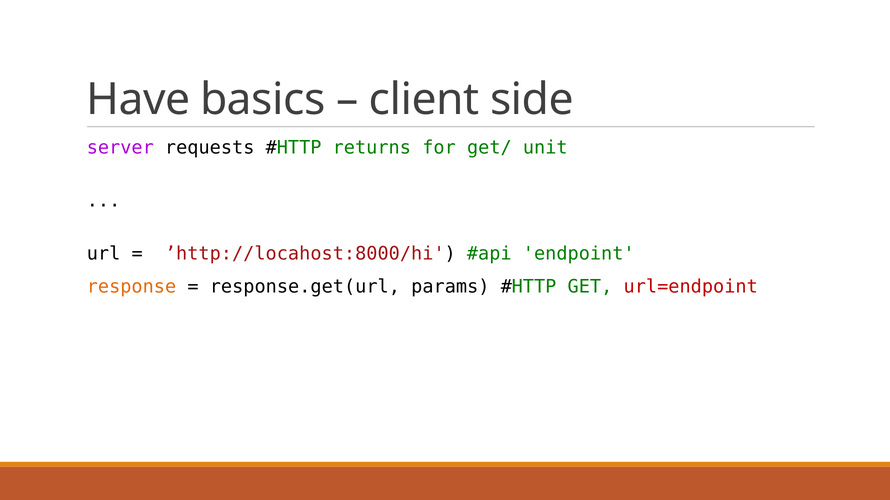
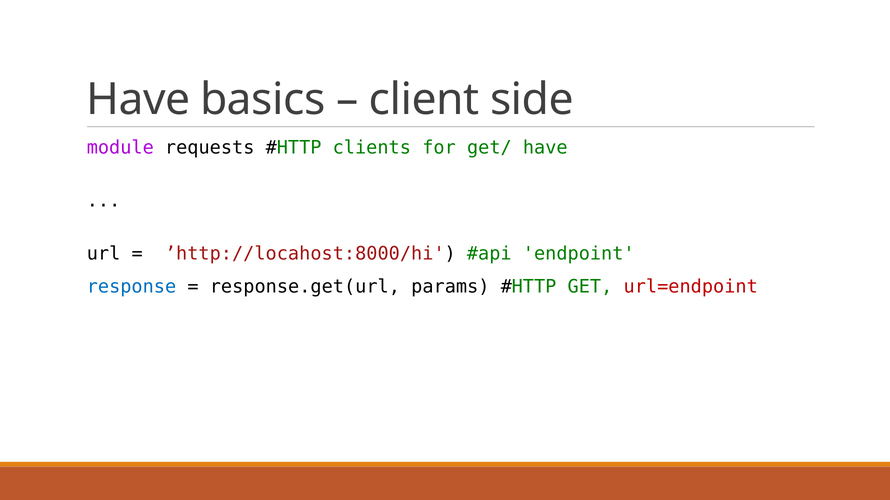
server: server -> module
returns: returns -> clients
get/ unit: unit -> have
response colour: orange -> blue
